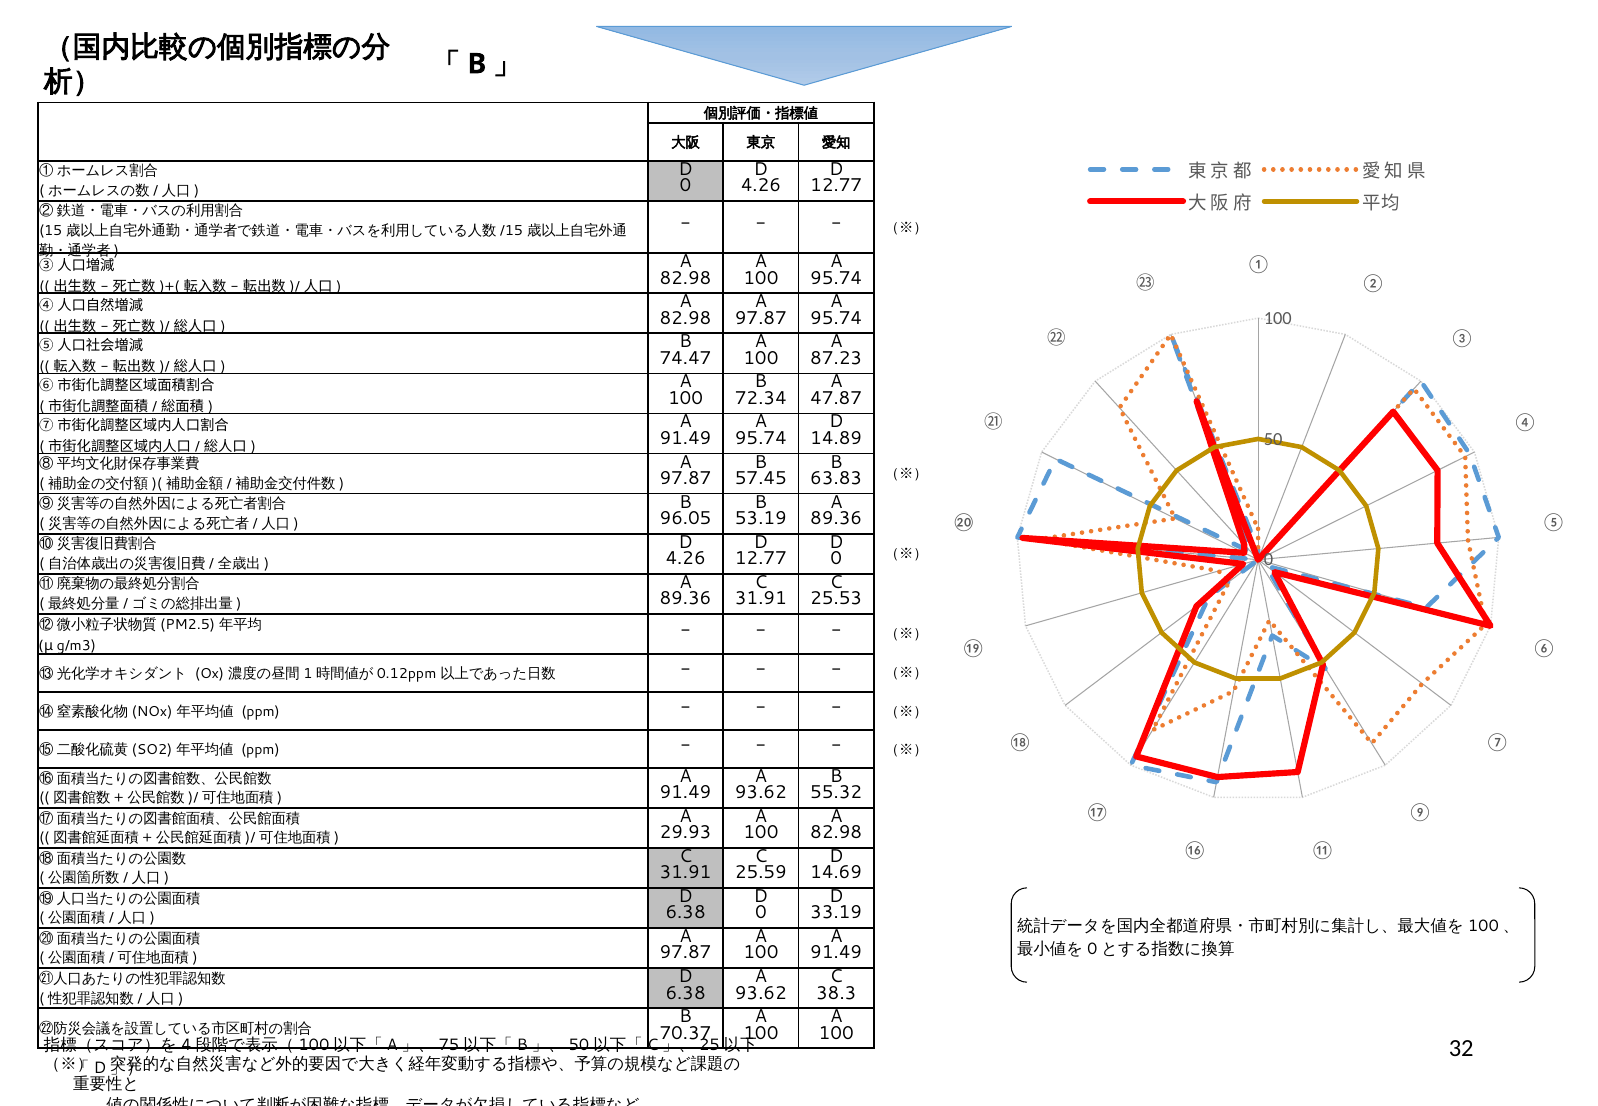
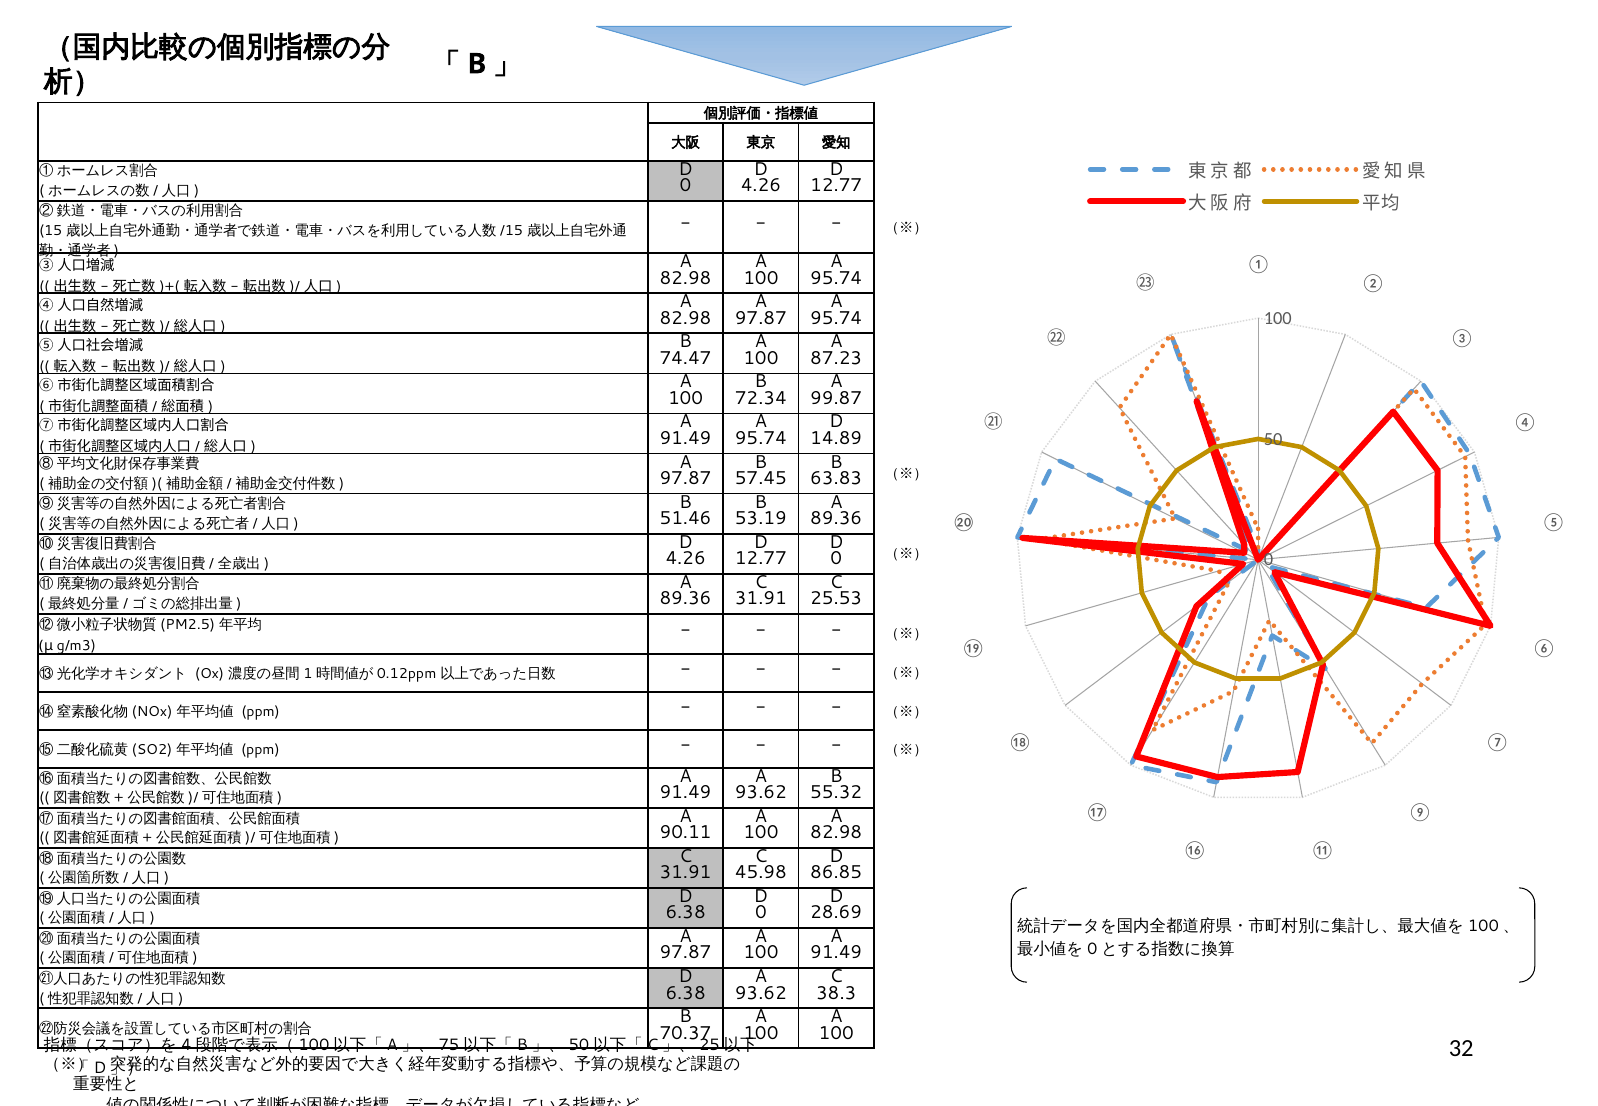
47.87: 47.87 -> 99.87
96.05: 96.05 -> 51.46
29.93: 29.93 -> 90.11
25.59: 25.59 -> 45.98
14.69: 14.69 -> 86.85
33.19: 33.19 -> 28.69
